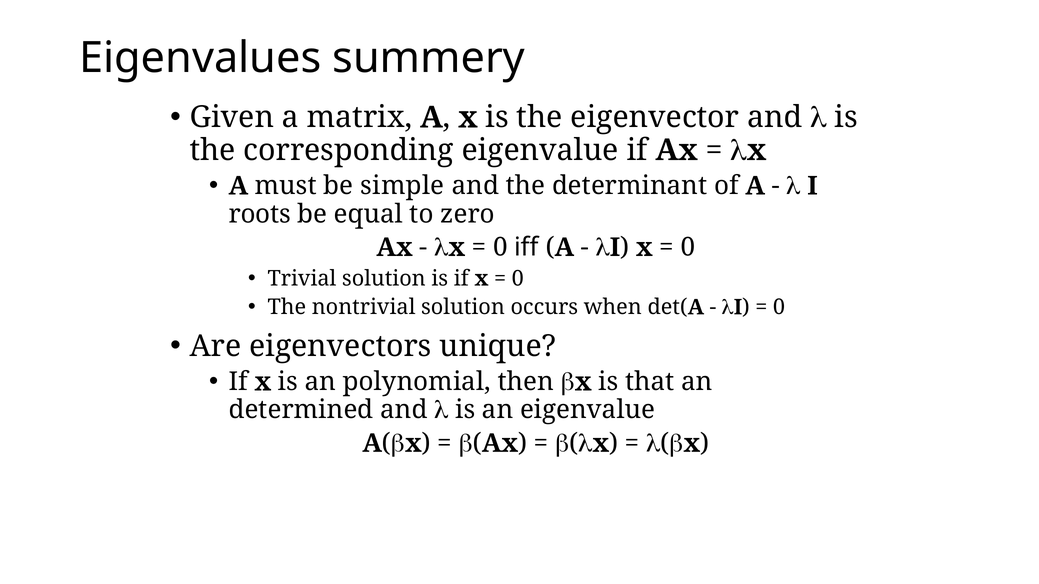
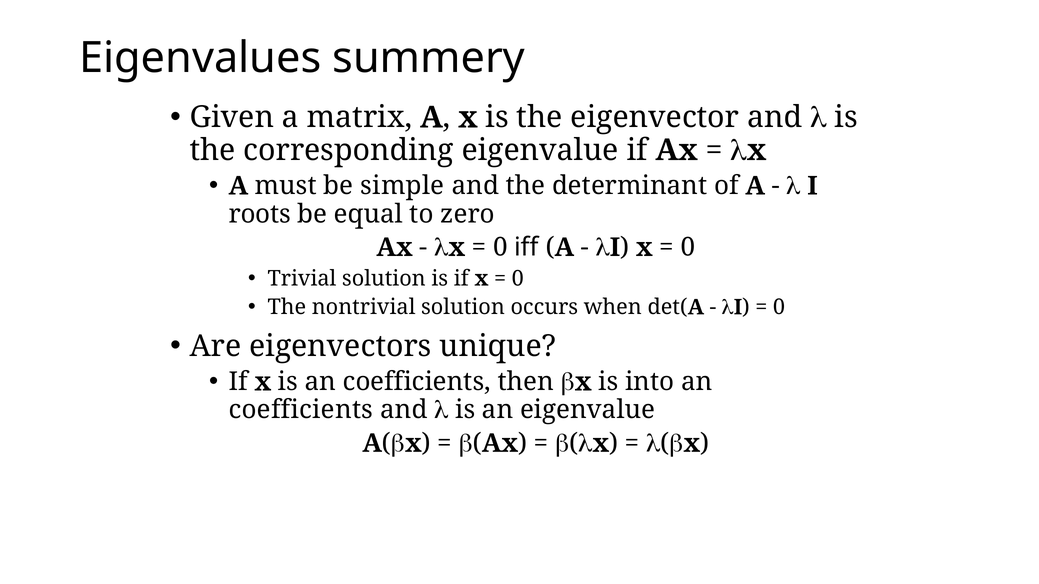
is an polynomial: polynomial -> coefficients
that: that -> into
determined at (301, 410): determined -> coefficients
